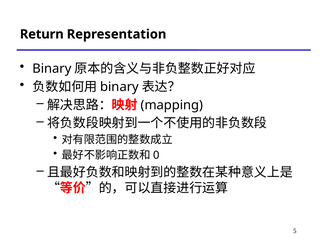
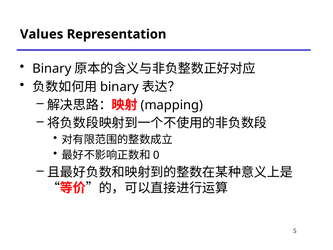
Return: Return -> Values
